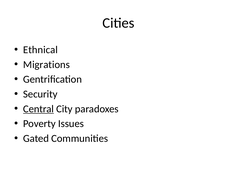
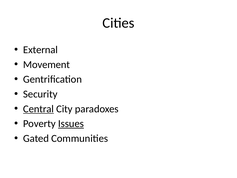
Ethnical: Ethnical -> External
Migrations: Migrations -> Movement
Issues underline: none -> present
